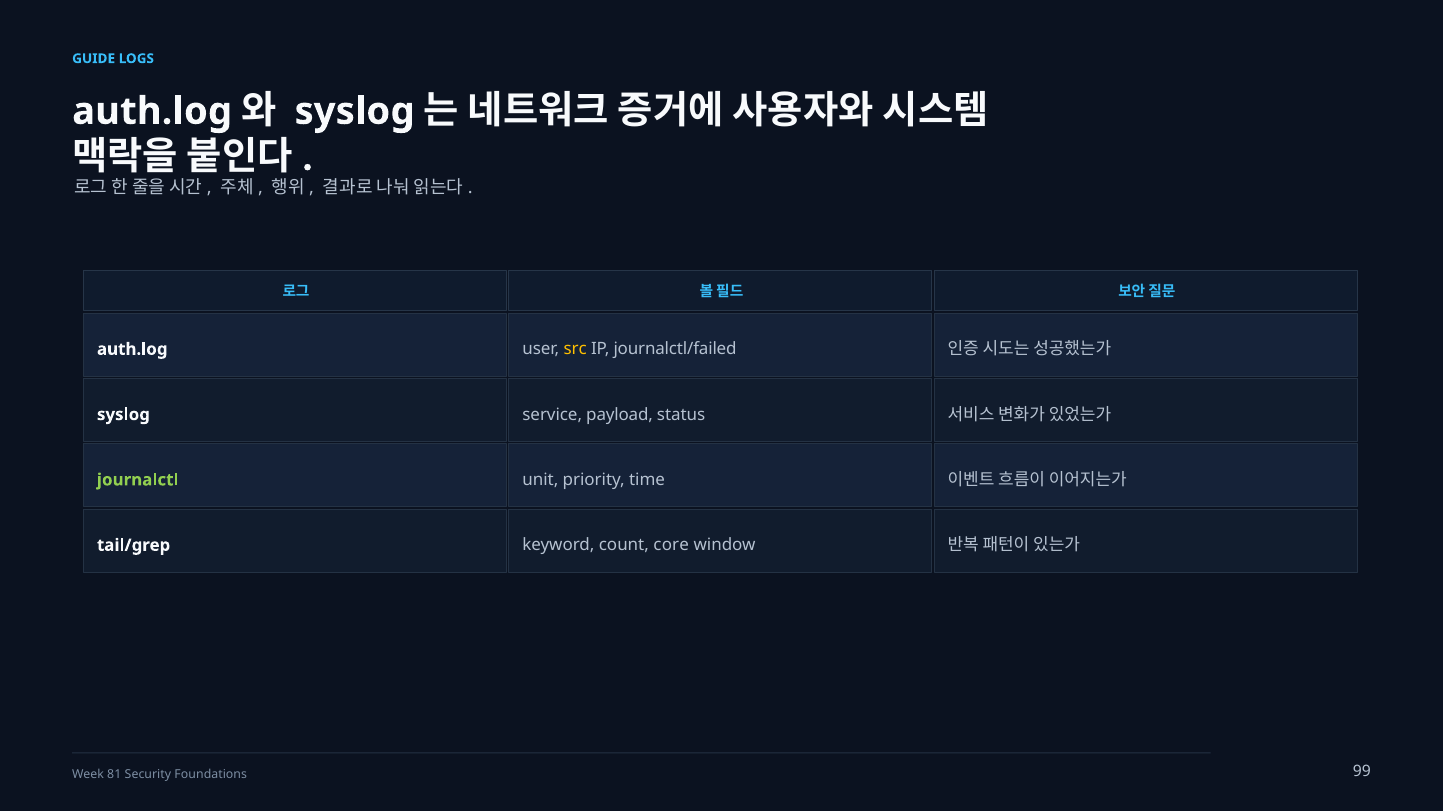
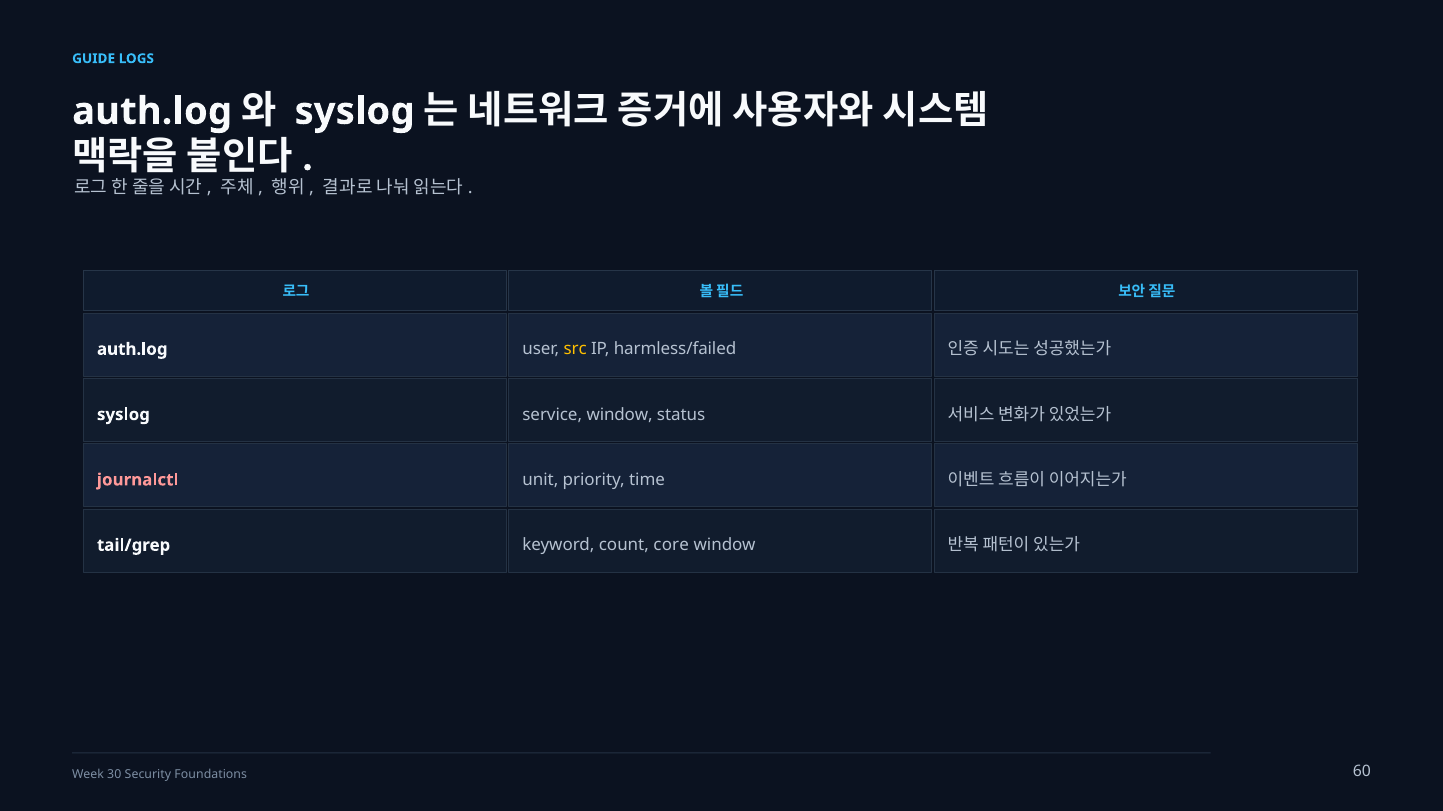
journalctl/failed: journalctl/failed -> harmless/failed
service payload: payload -> window
journalctl colour: light green -> pink
81: 81 -> 30
99: 99 -> 60
